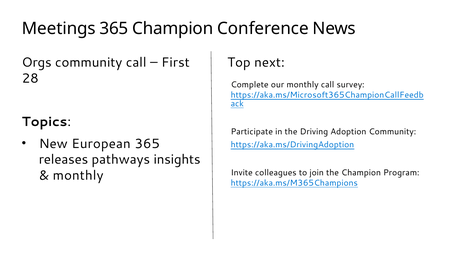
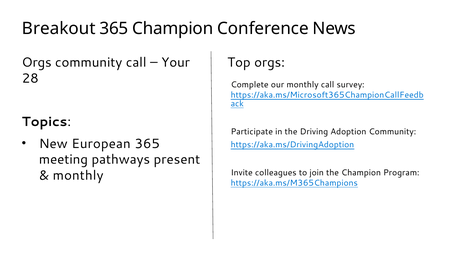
Meetings: Meetings -> Breakout
First: First -> Your
Top next: next -> orgs
releases: releases -> meeting
insights: insights -> present
